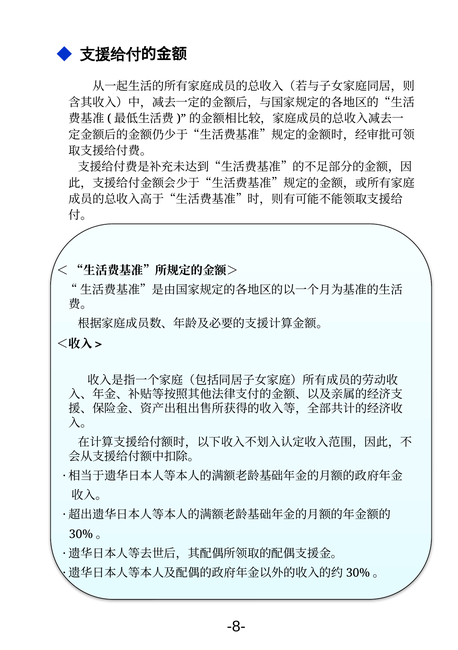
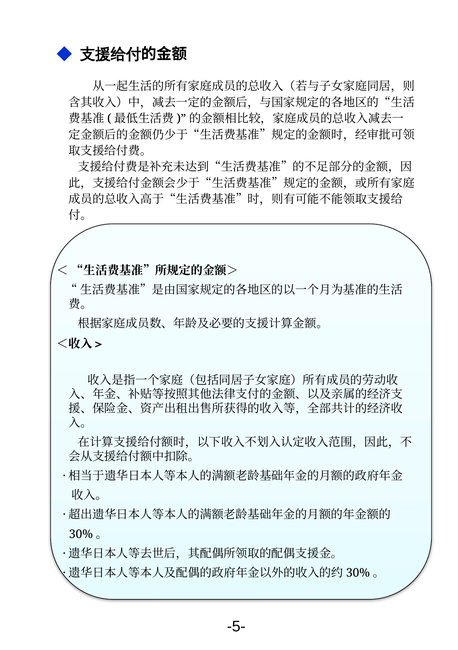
-8-: -8- -> -5-
